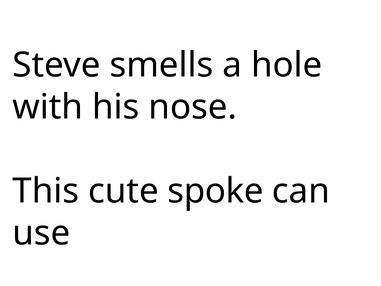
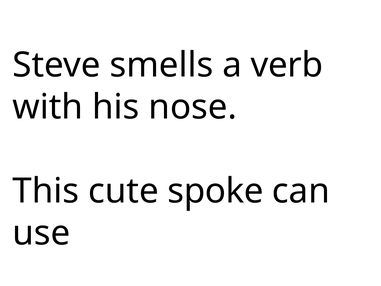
hole: hole -> verb
